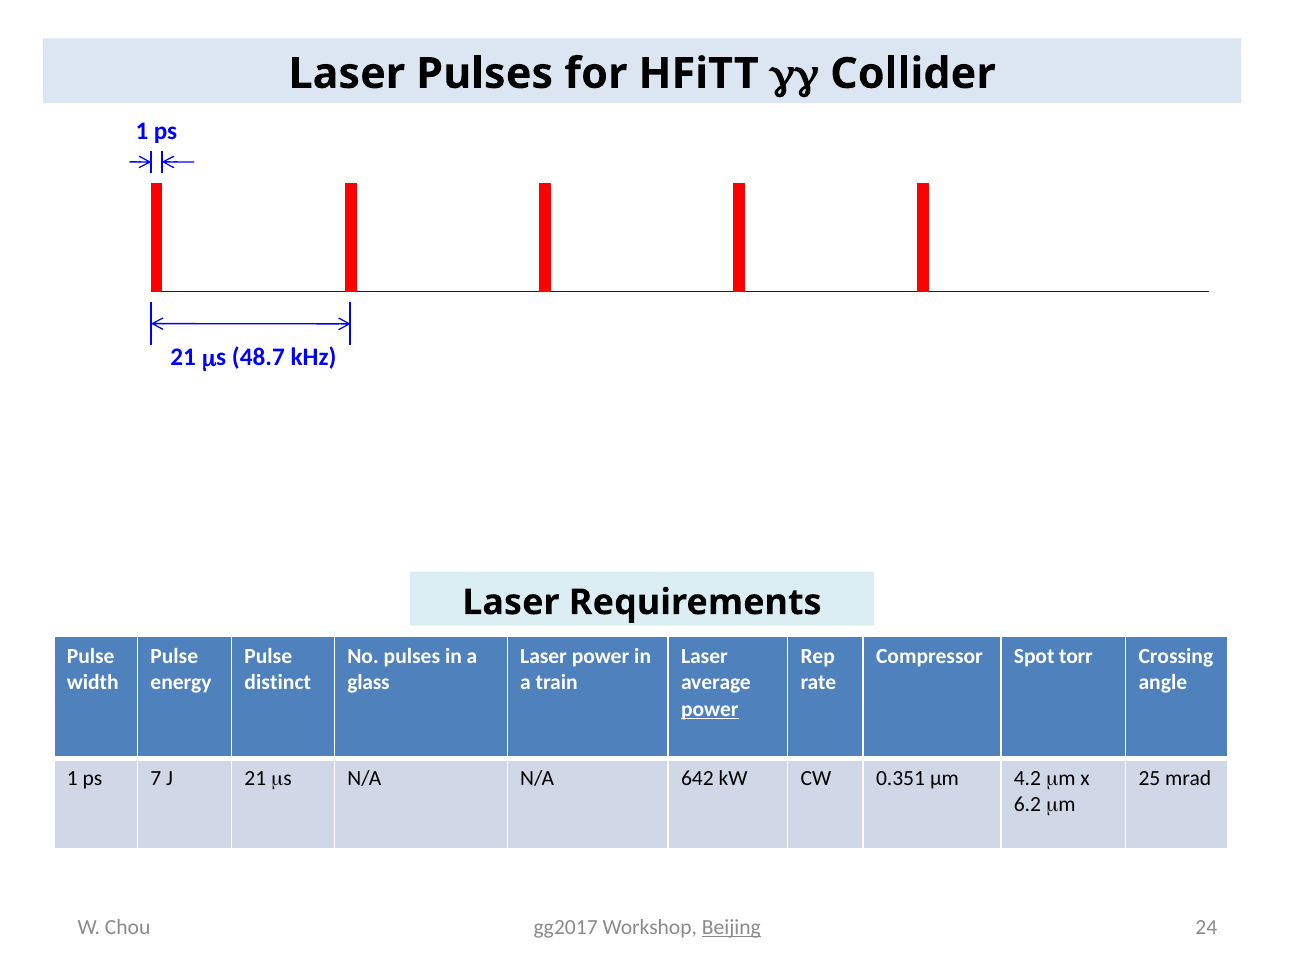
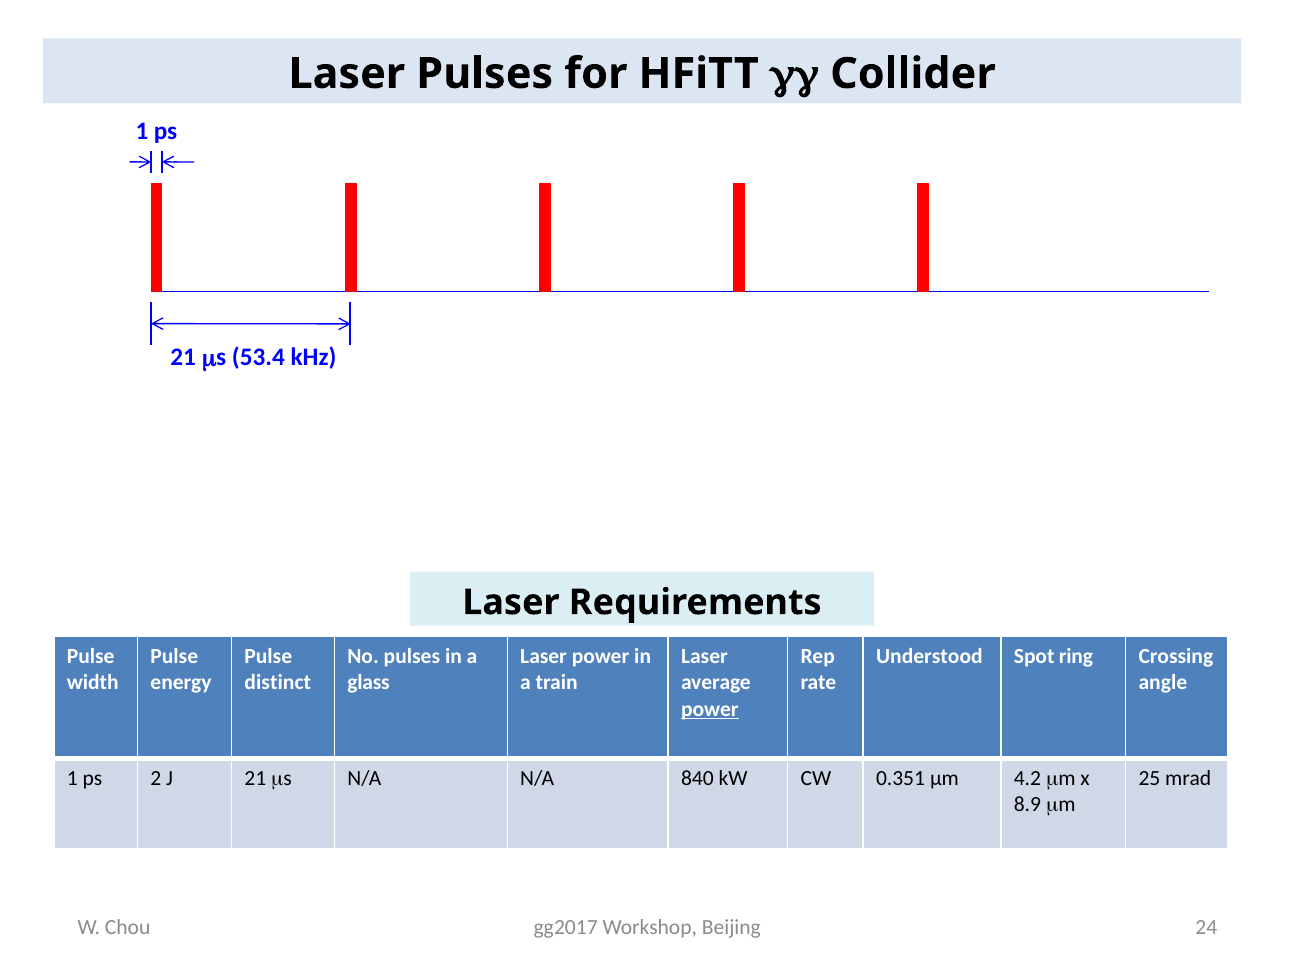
48.7: 48.7 -> 53.4
Compressor: Compressor -> Understood
torr: torr -> ring
7: 7 -> 2
642: 642 -> 840
6.2: 6.2 -> 8.9
Beijing underline: present -> none
